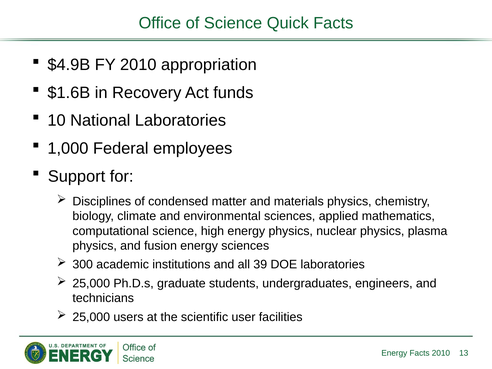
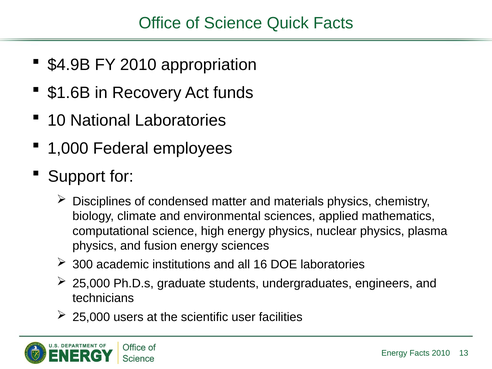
39: 39 -> 16
